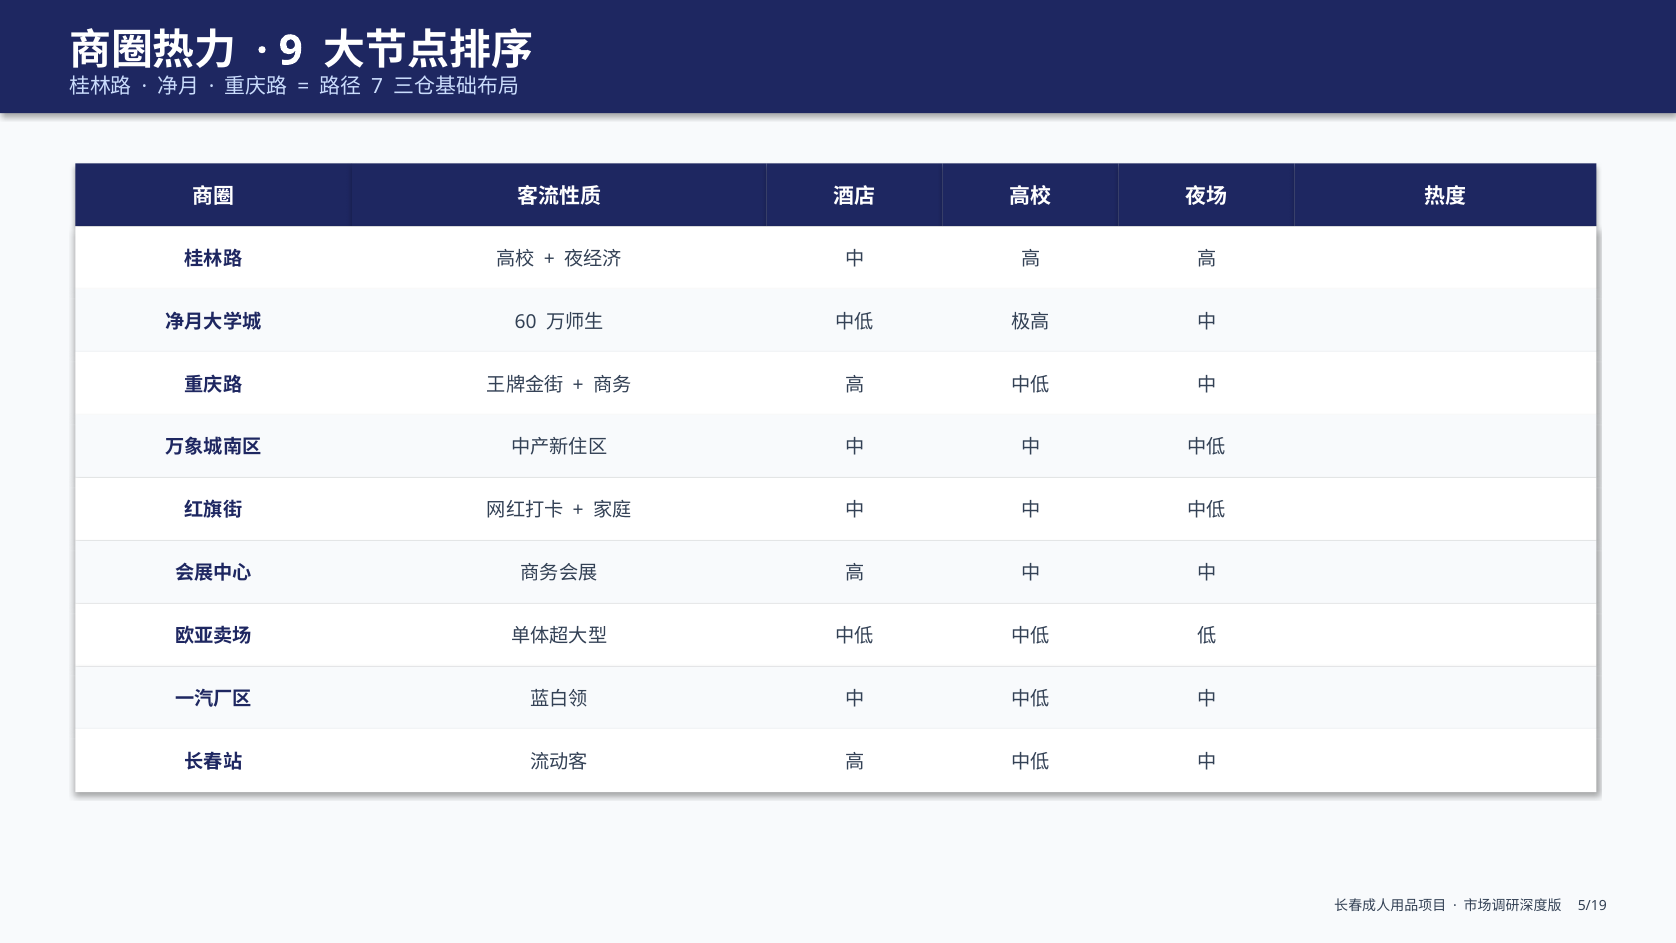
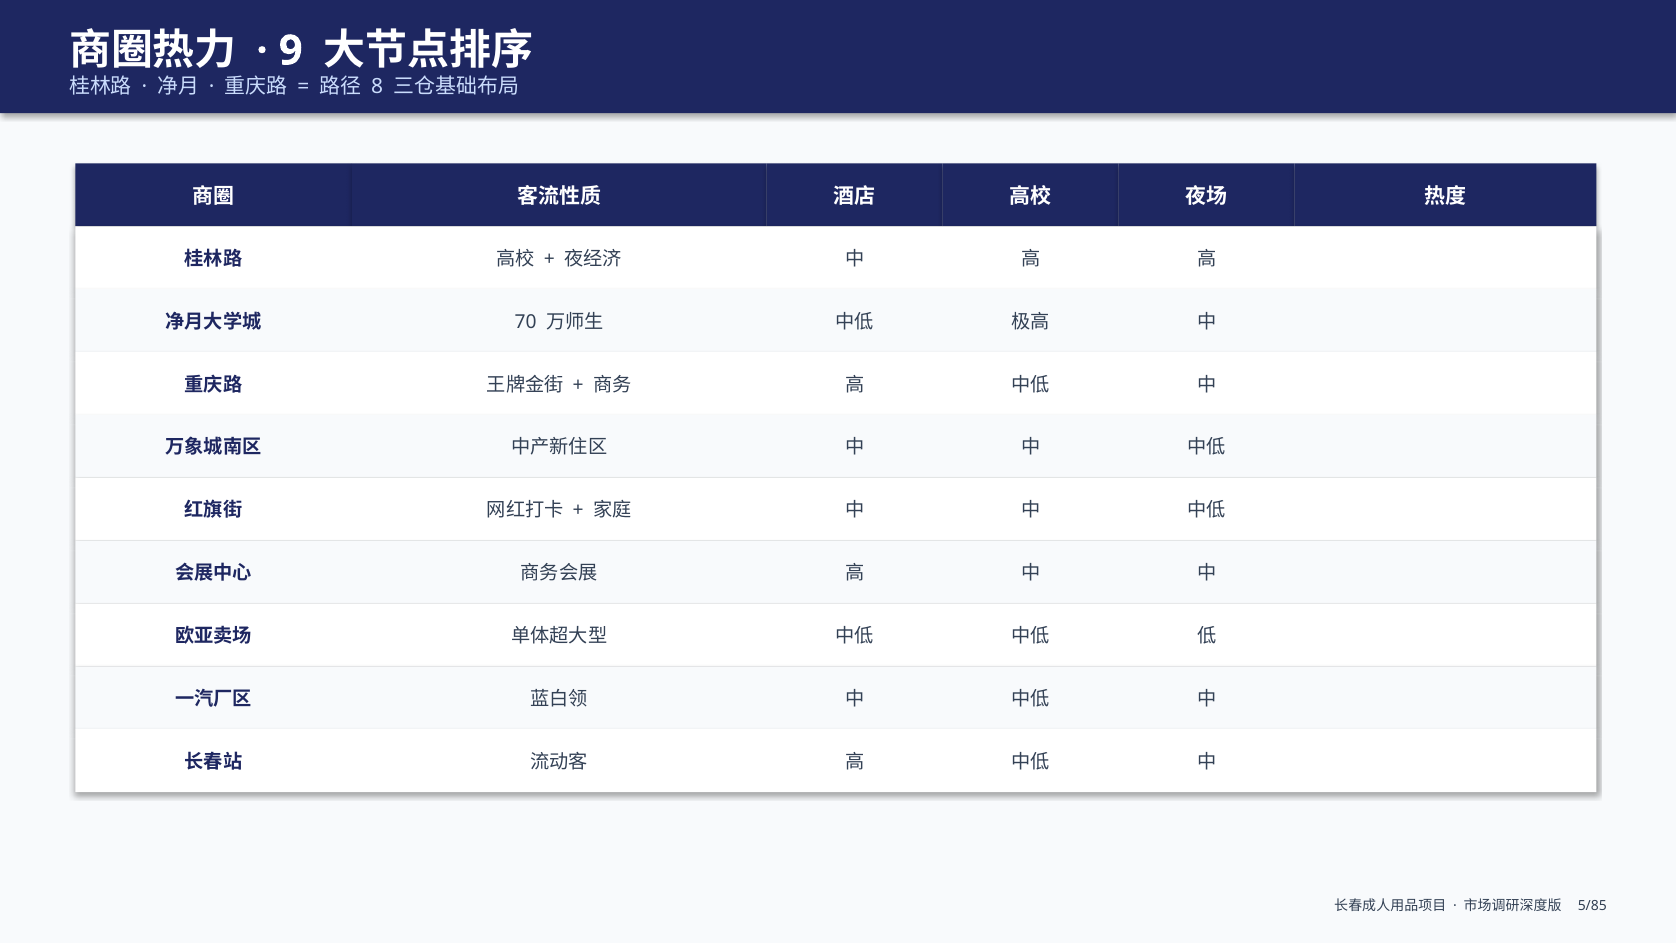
7: 7 -> 8
60: 60 -> 70
5/19: 5/19 -> 5/85
